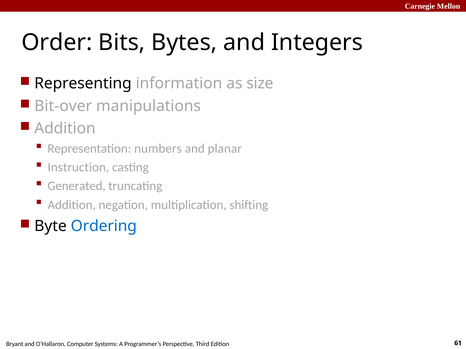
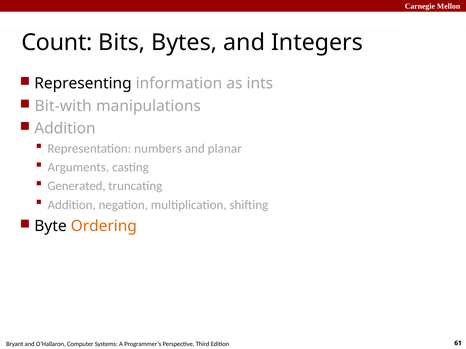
Order: Order -> Count
size: size -> ints
Bit-over: Bit-over -> Bit-with
Instruction: Instruction -> Arguments
Ordering colour: blue -> orange
